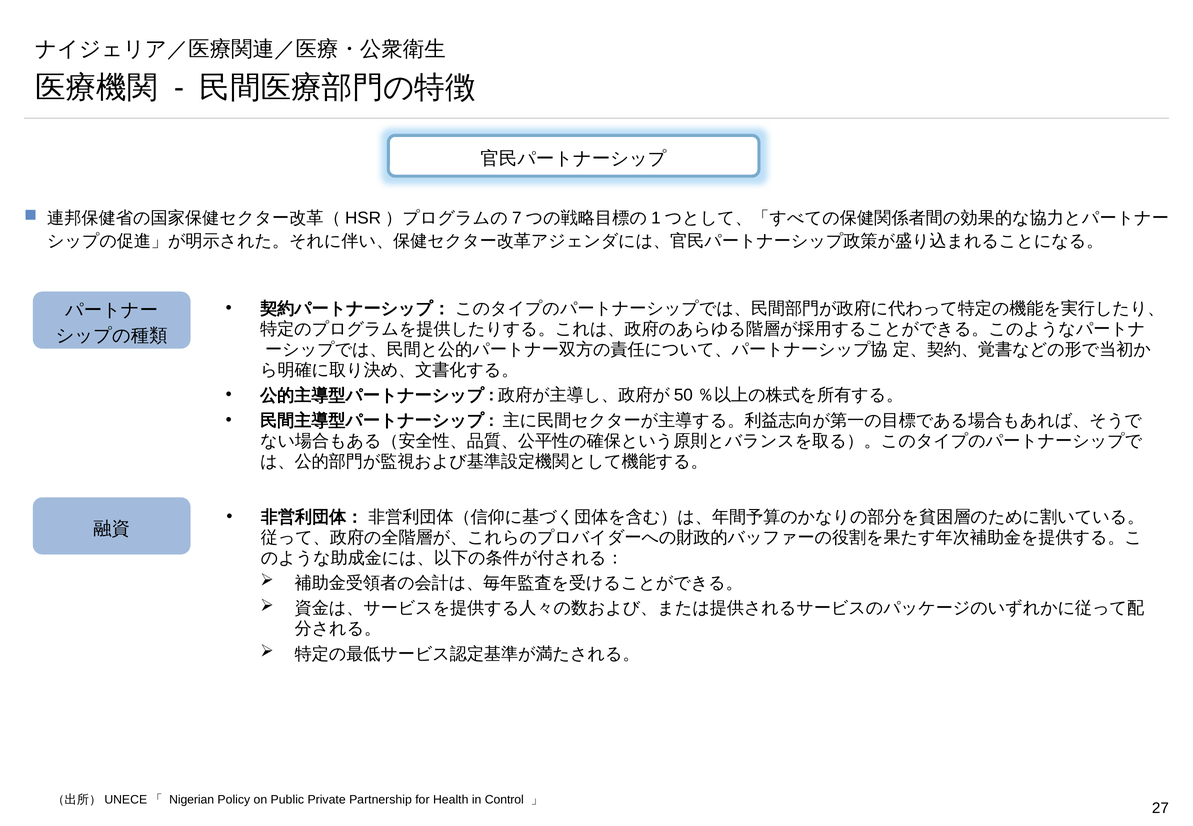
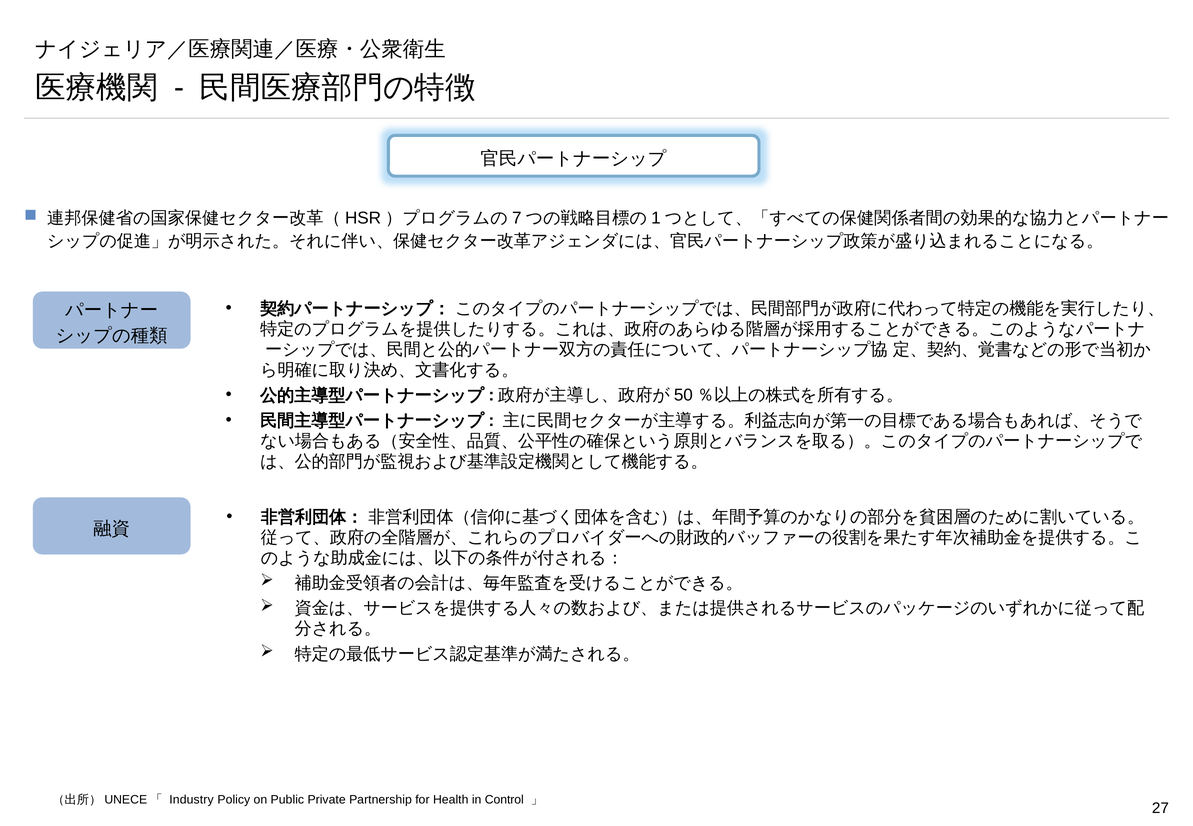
Nigerian: Nigerian -> Industry
